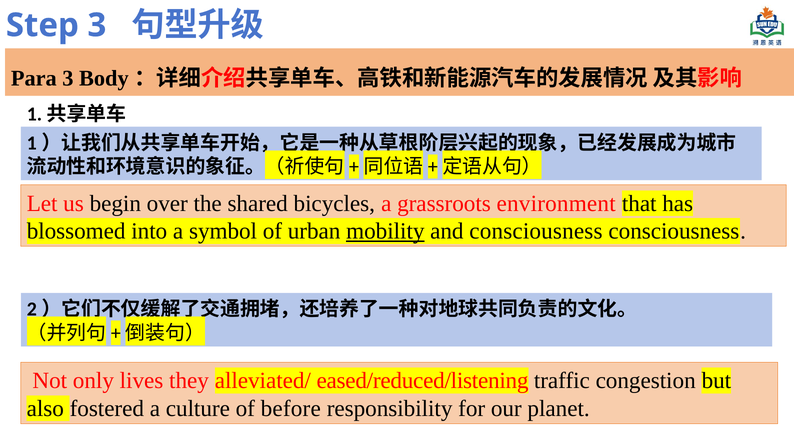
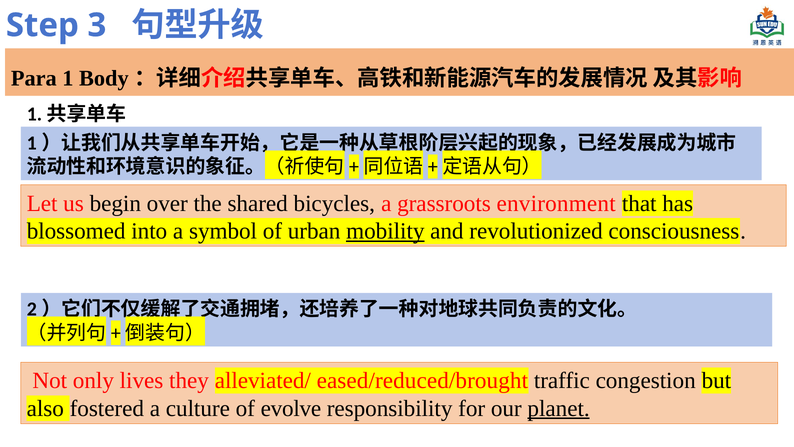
Para 3: 3 -> 1
and consciousness: consciousness -> revolutionized
eased/reduced/listening: eased/reduced/listening -> eased/reduced/brought
before: before -> evolve
planet underline: none -> present
